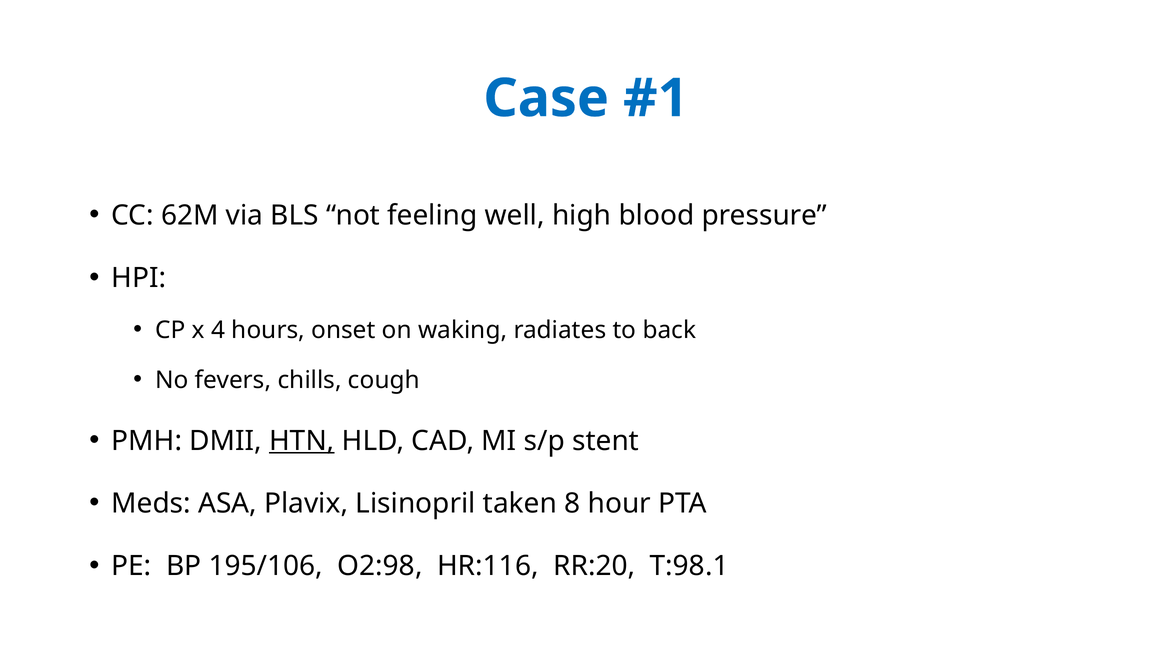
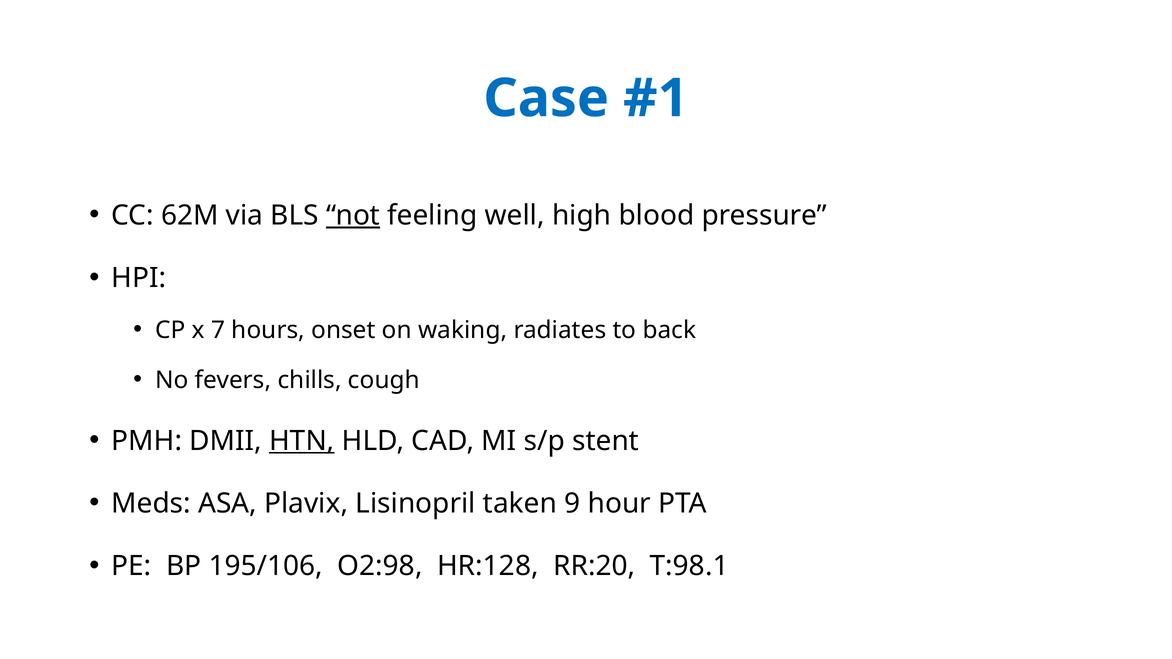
not underline: none -> present
4: 4 -> 7
8: 8 -> 9
HR:116: HR:116 -> HR:128
